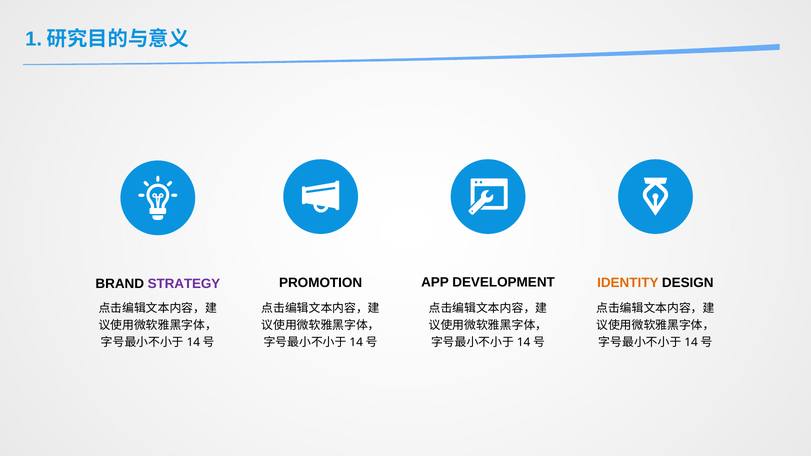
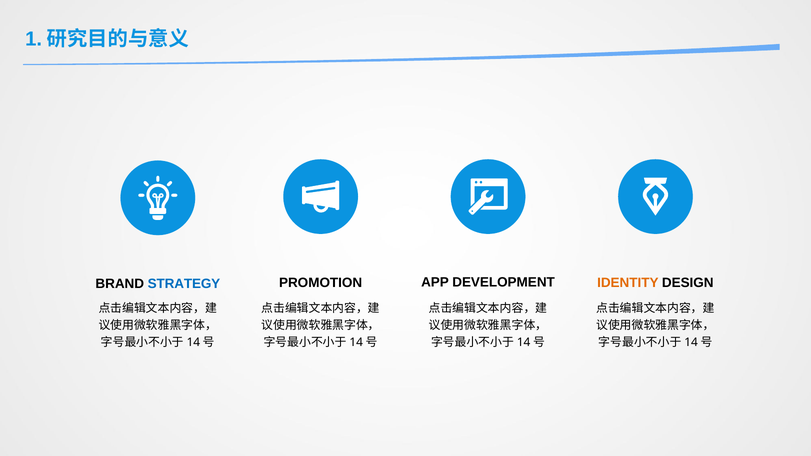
STRATEGY colour: purple -> blue
